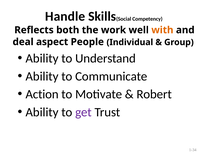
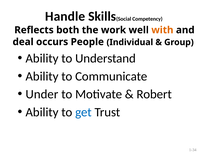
aspect: aspect -> occurs
Action: Action -> Under
get colour: purple -> blue
